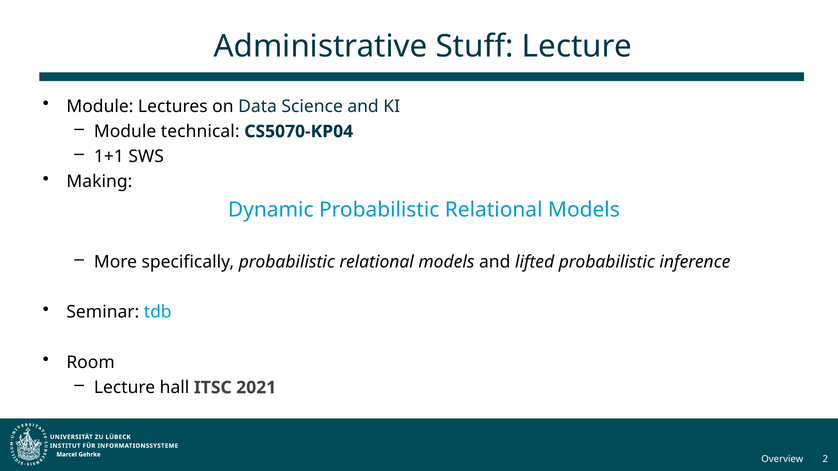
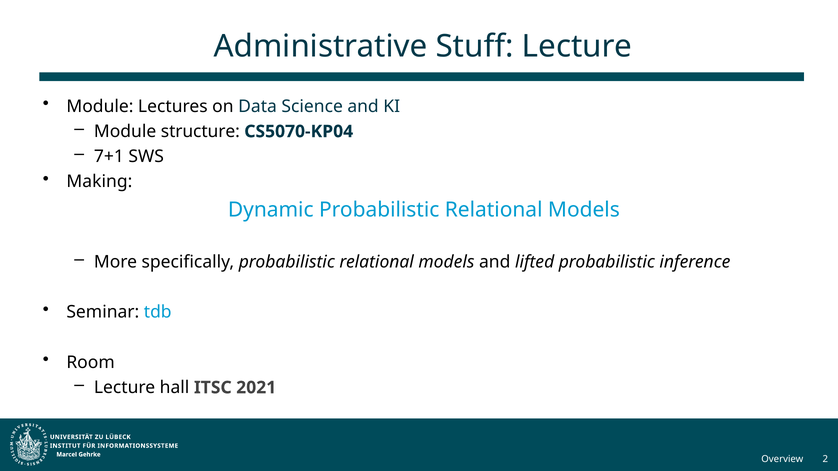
technical: technical -> structure
1+1: 1+1 -> 7+1
